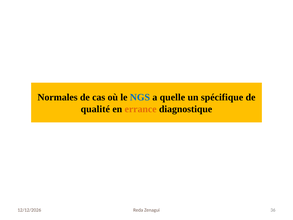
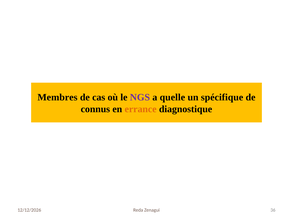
Normales: Normales -> Membres
NGS colour: blue -> purple
qualité: qualité -> connus
